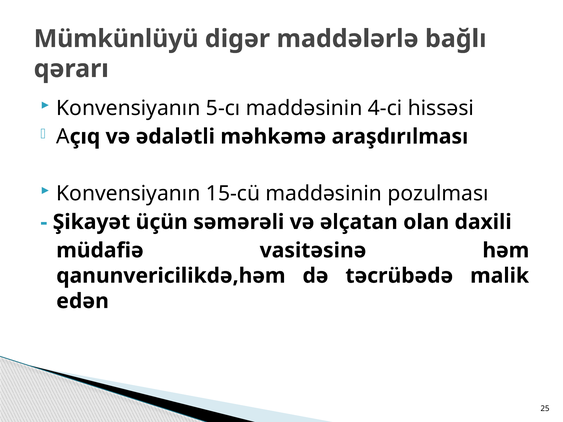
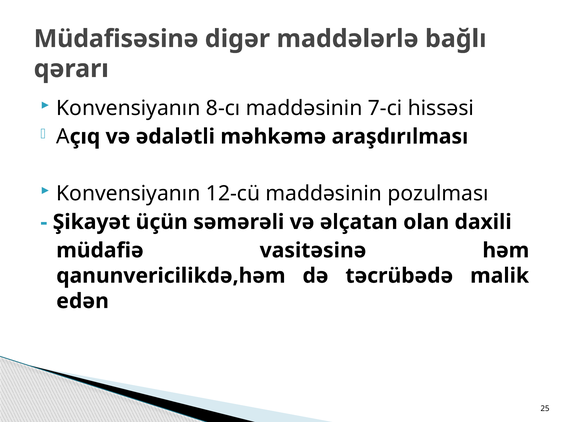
Mümkünlüyü: Mümkünlüyü -> Müdafisəsinə
5-cı: 5-cı -> 8-cı
4-ci: 4-ci -> 7-ci
15-cü: 15-cü -> 12-cü
